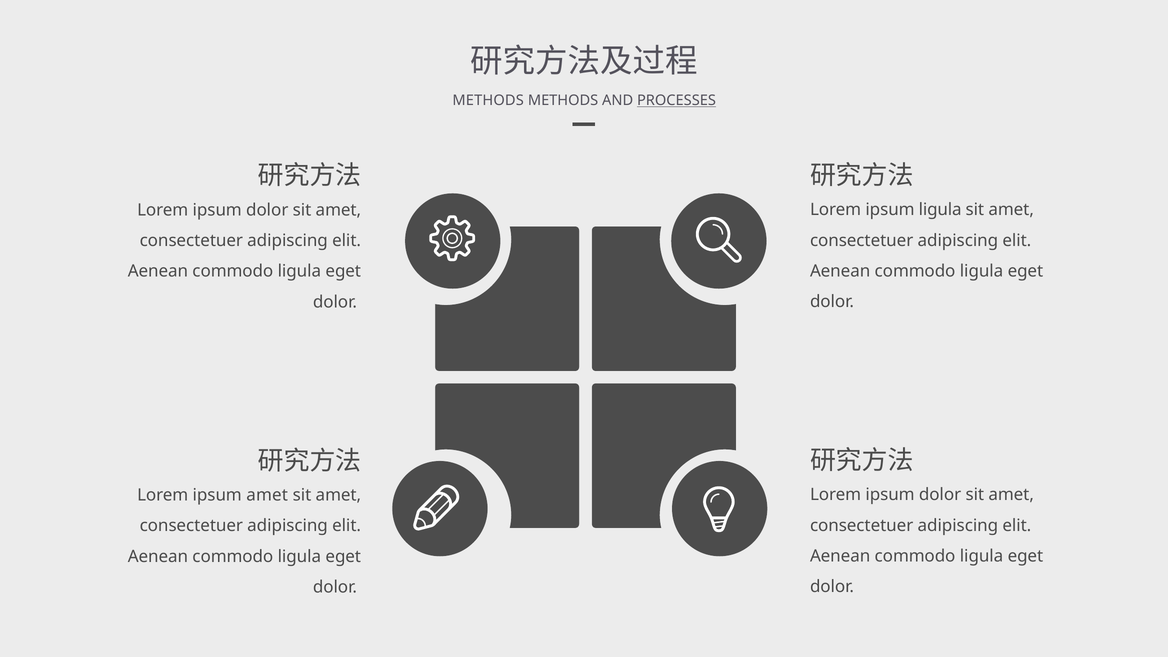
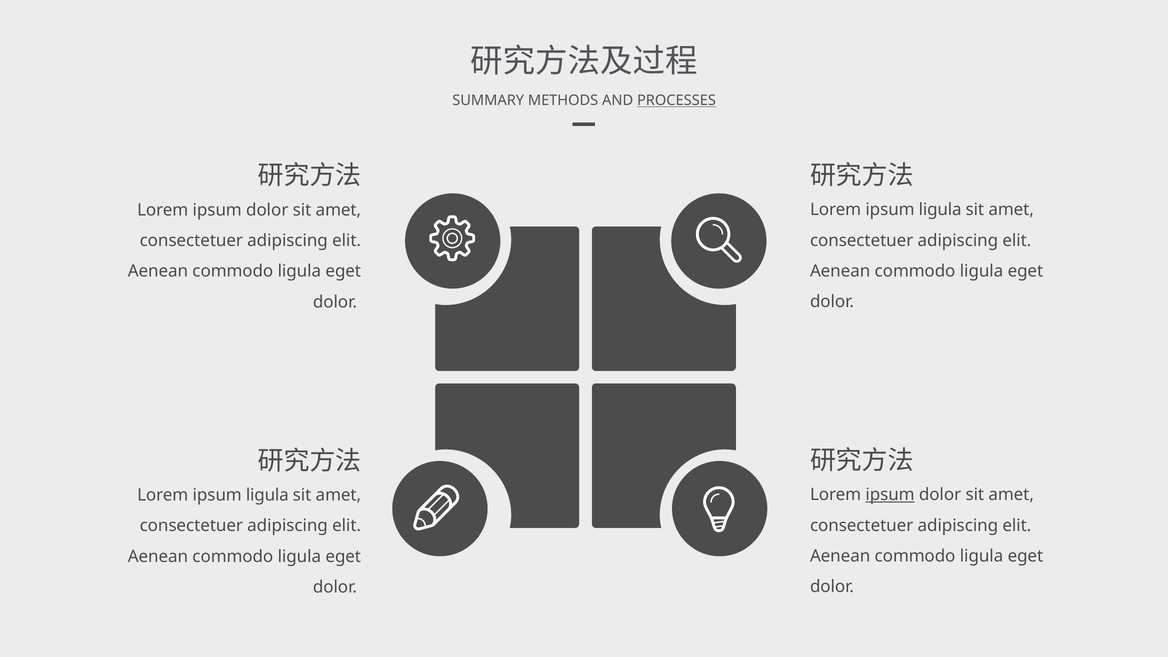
METHODS at (488, 100): METHODS -> SUMMARY
ipsum at (890, 495) underline: none -> present
amet at (267, 495): amet -> ligula
